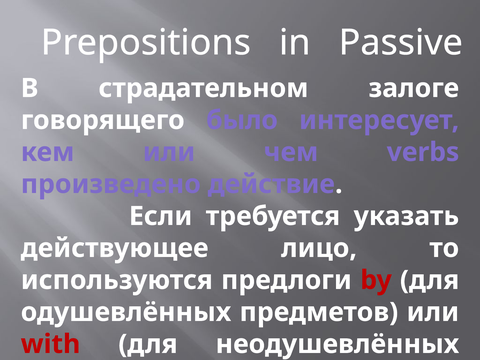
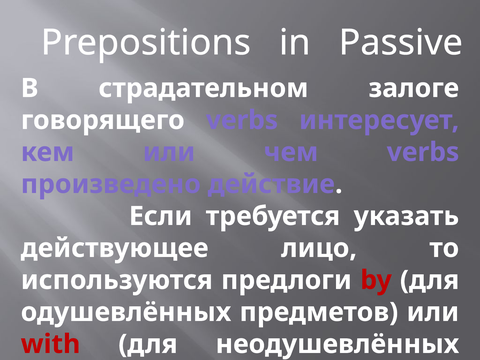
говорящего было: было -> verbs
